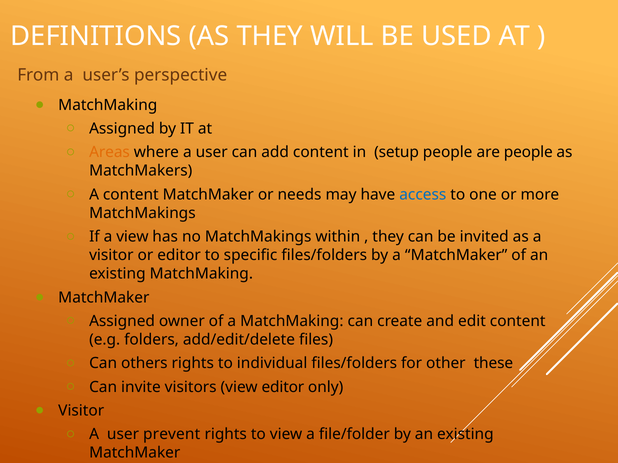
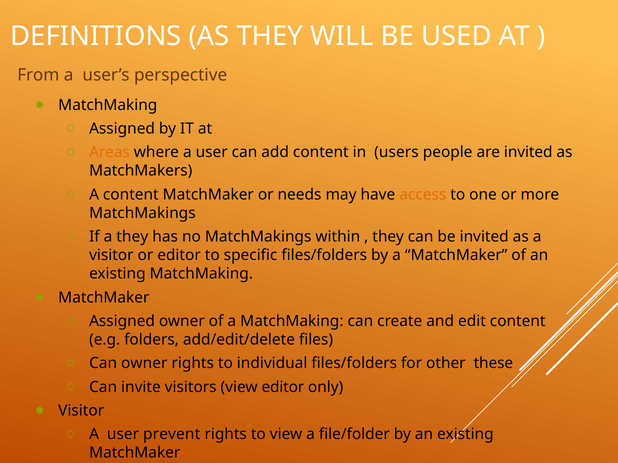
setup: setup -> users
are people: people -> invited
access colour: blue -> orange
a view: view -> they
Can others: others -> owner
